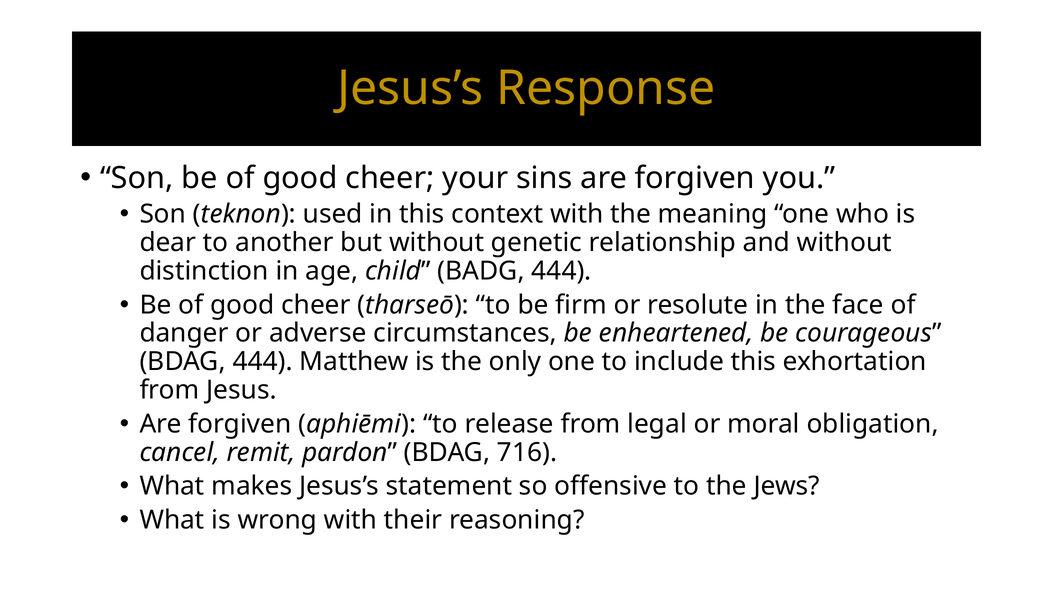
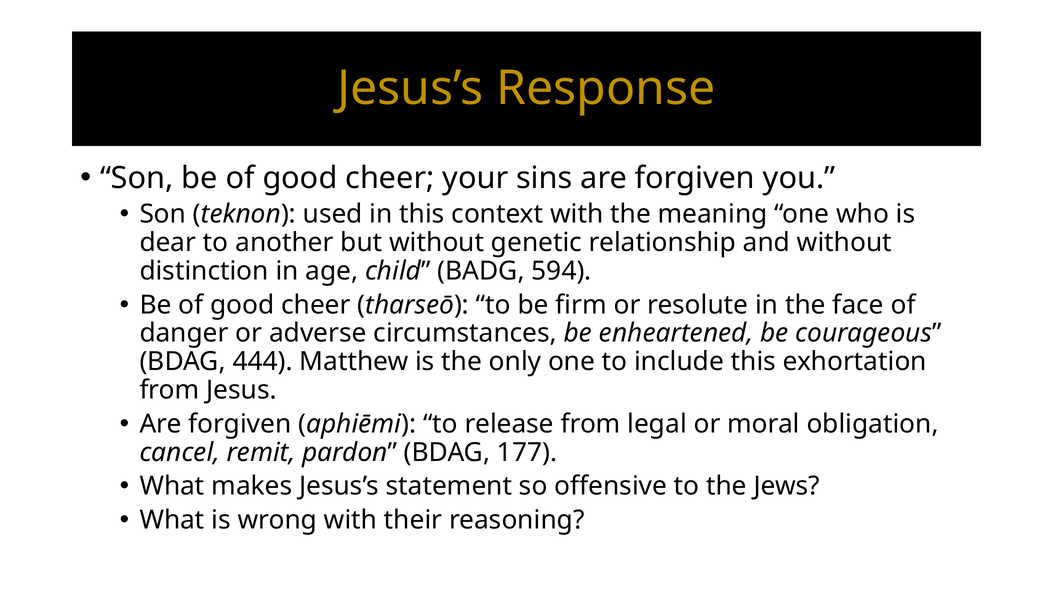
BADG 444: 444 -> 594
716: 716 -> 177
